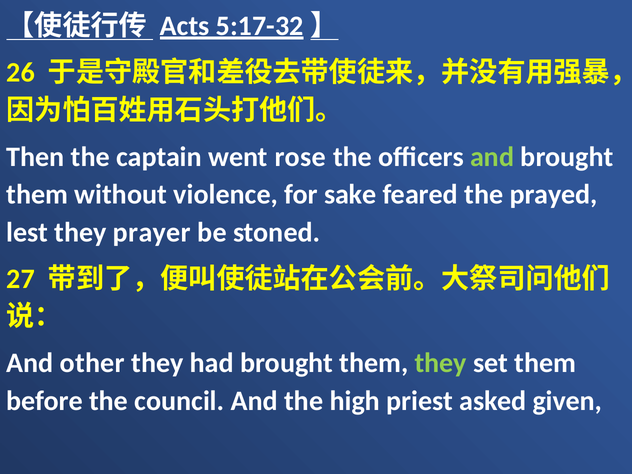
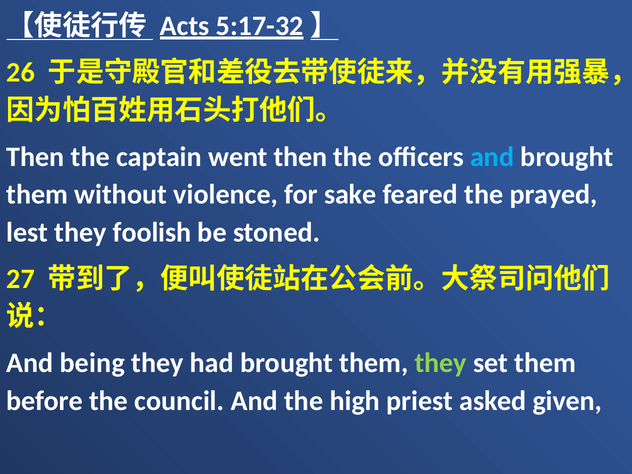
went rose: rose -> then
and at (492, 157) colour: light green -> light blue
prayer: prayer -> foolish
other: other -> being
